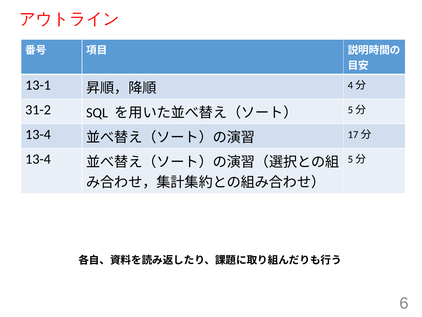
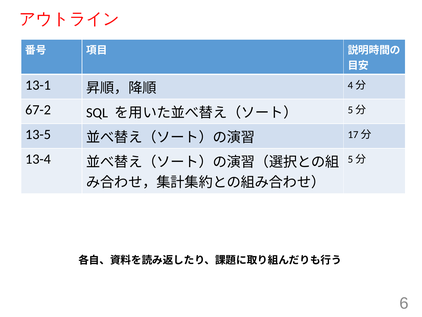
31-2: 31-2 -> 67-2
13-4 at (38, 134): 13-4 -> 13-5
